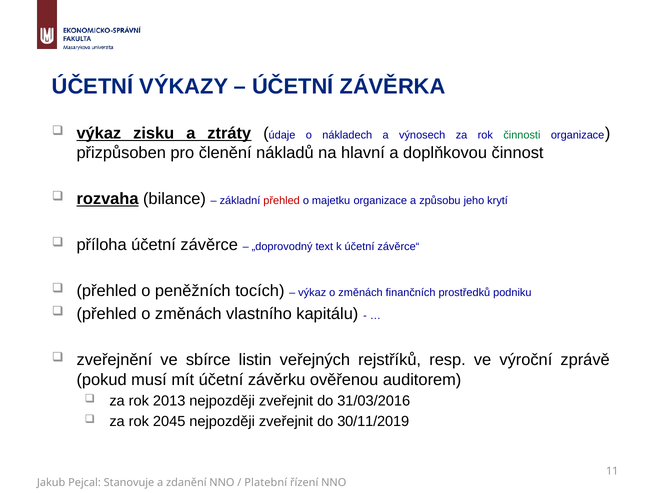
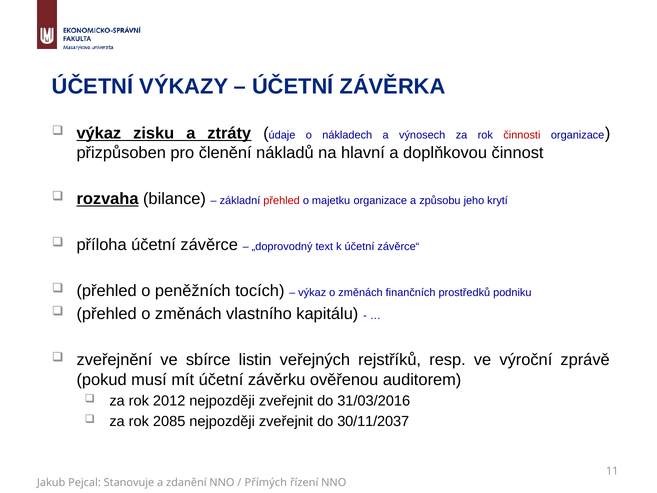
činnosti colour: green -> red
2013: 2013 -> 2012
2045: 2045 -> 2085
30/11/2019: 30/11/2019 -> 30/11/2037
Platební: Platební -> Přímých
